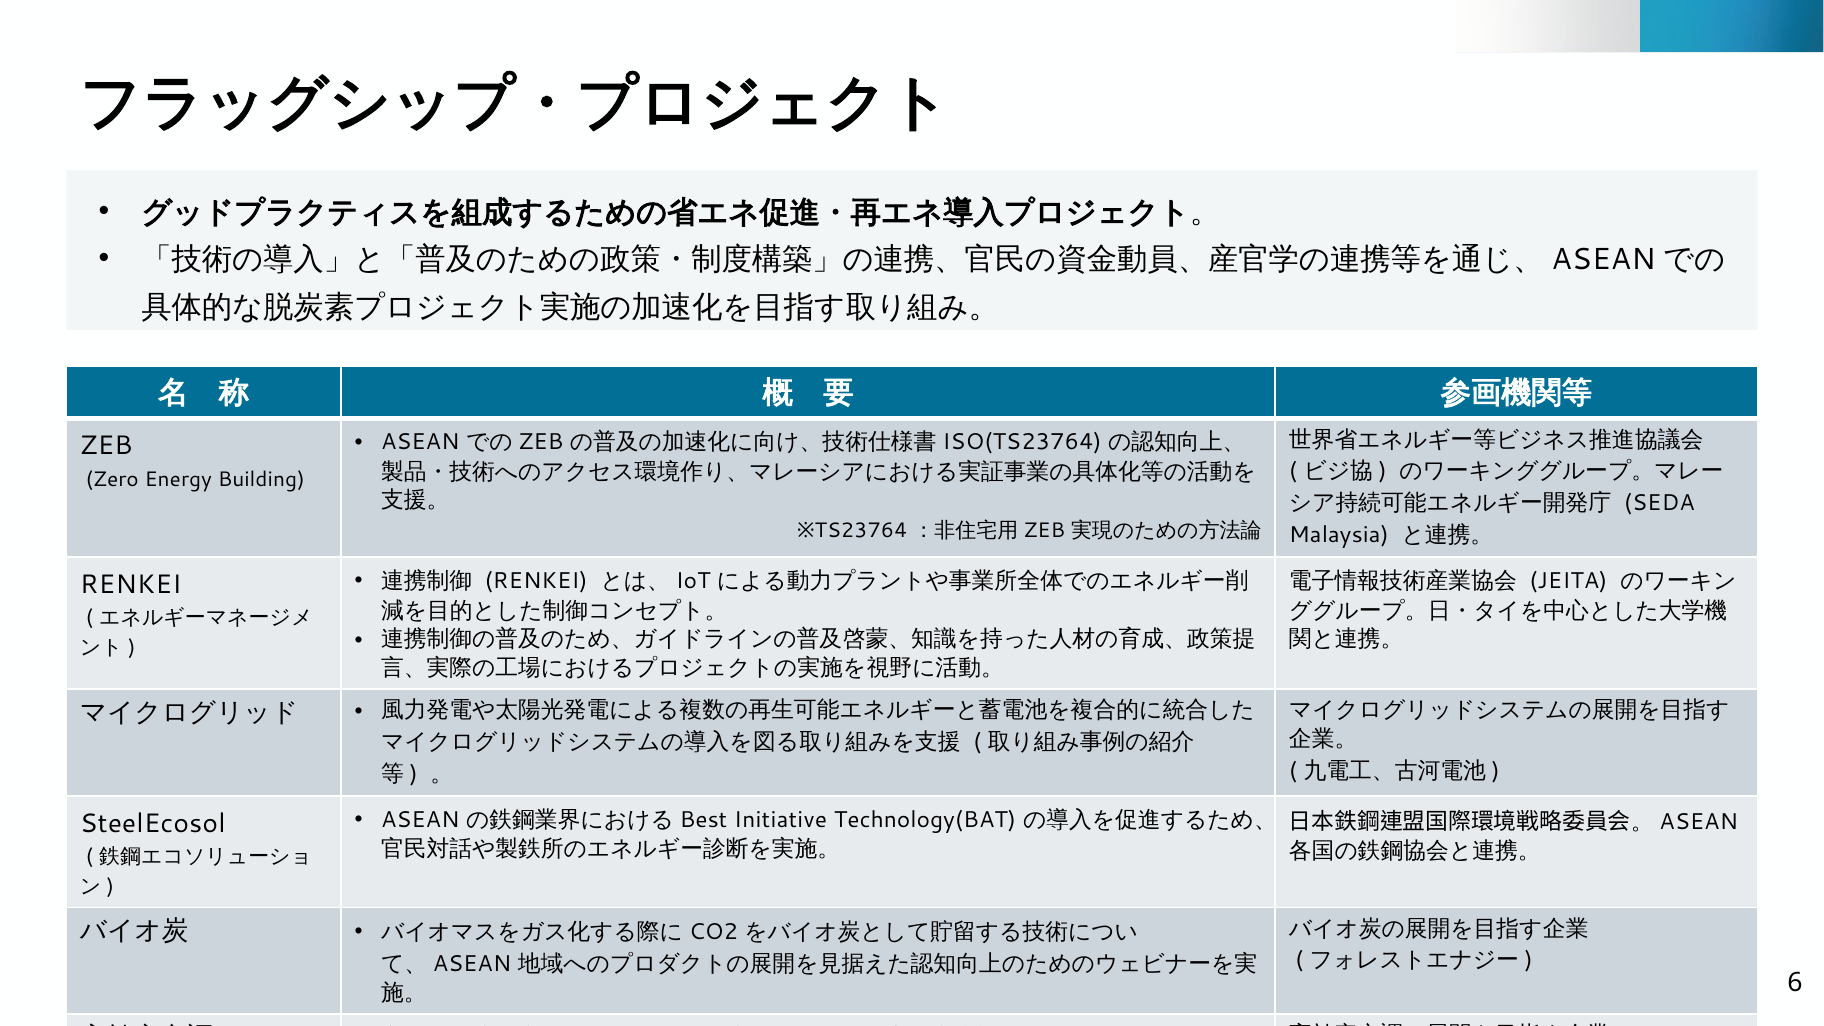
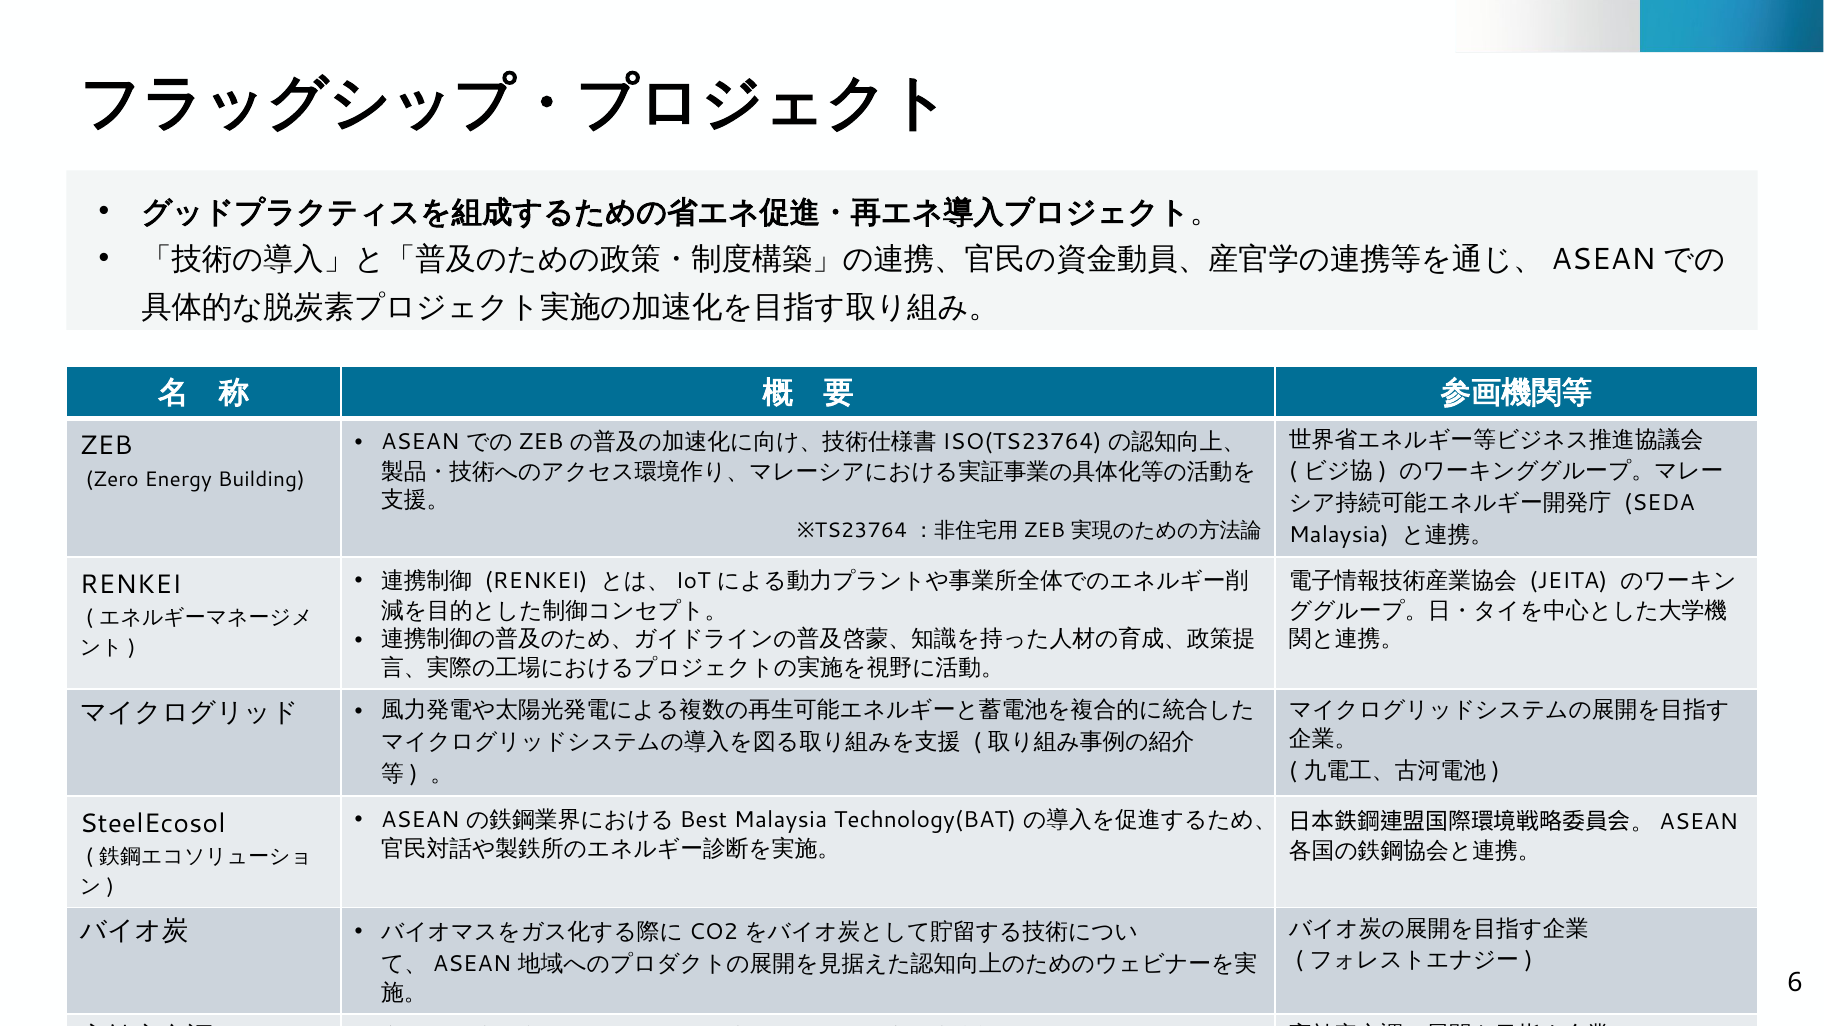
Initiative at (781, 820): Initiative -> Malaysia
